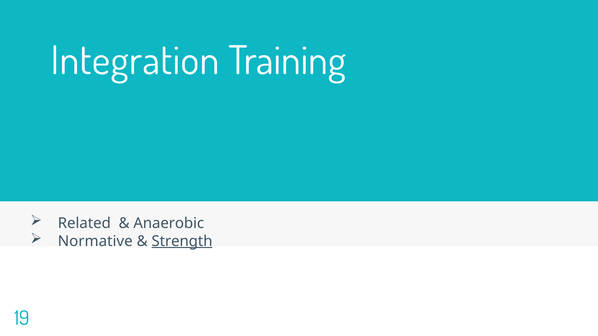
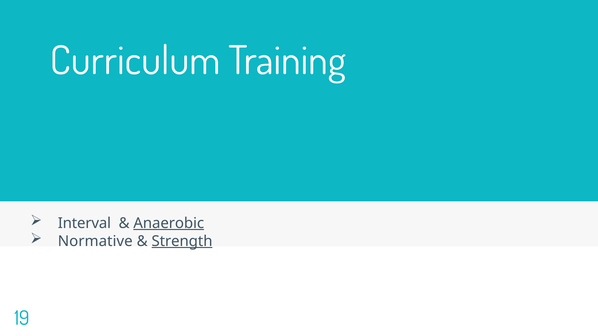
Integration: Integration -> Curriculum
Related: Related -> Interval
Anaerobic underline: none -> present
